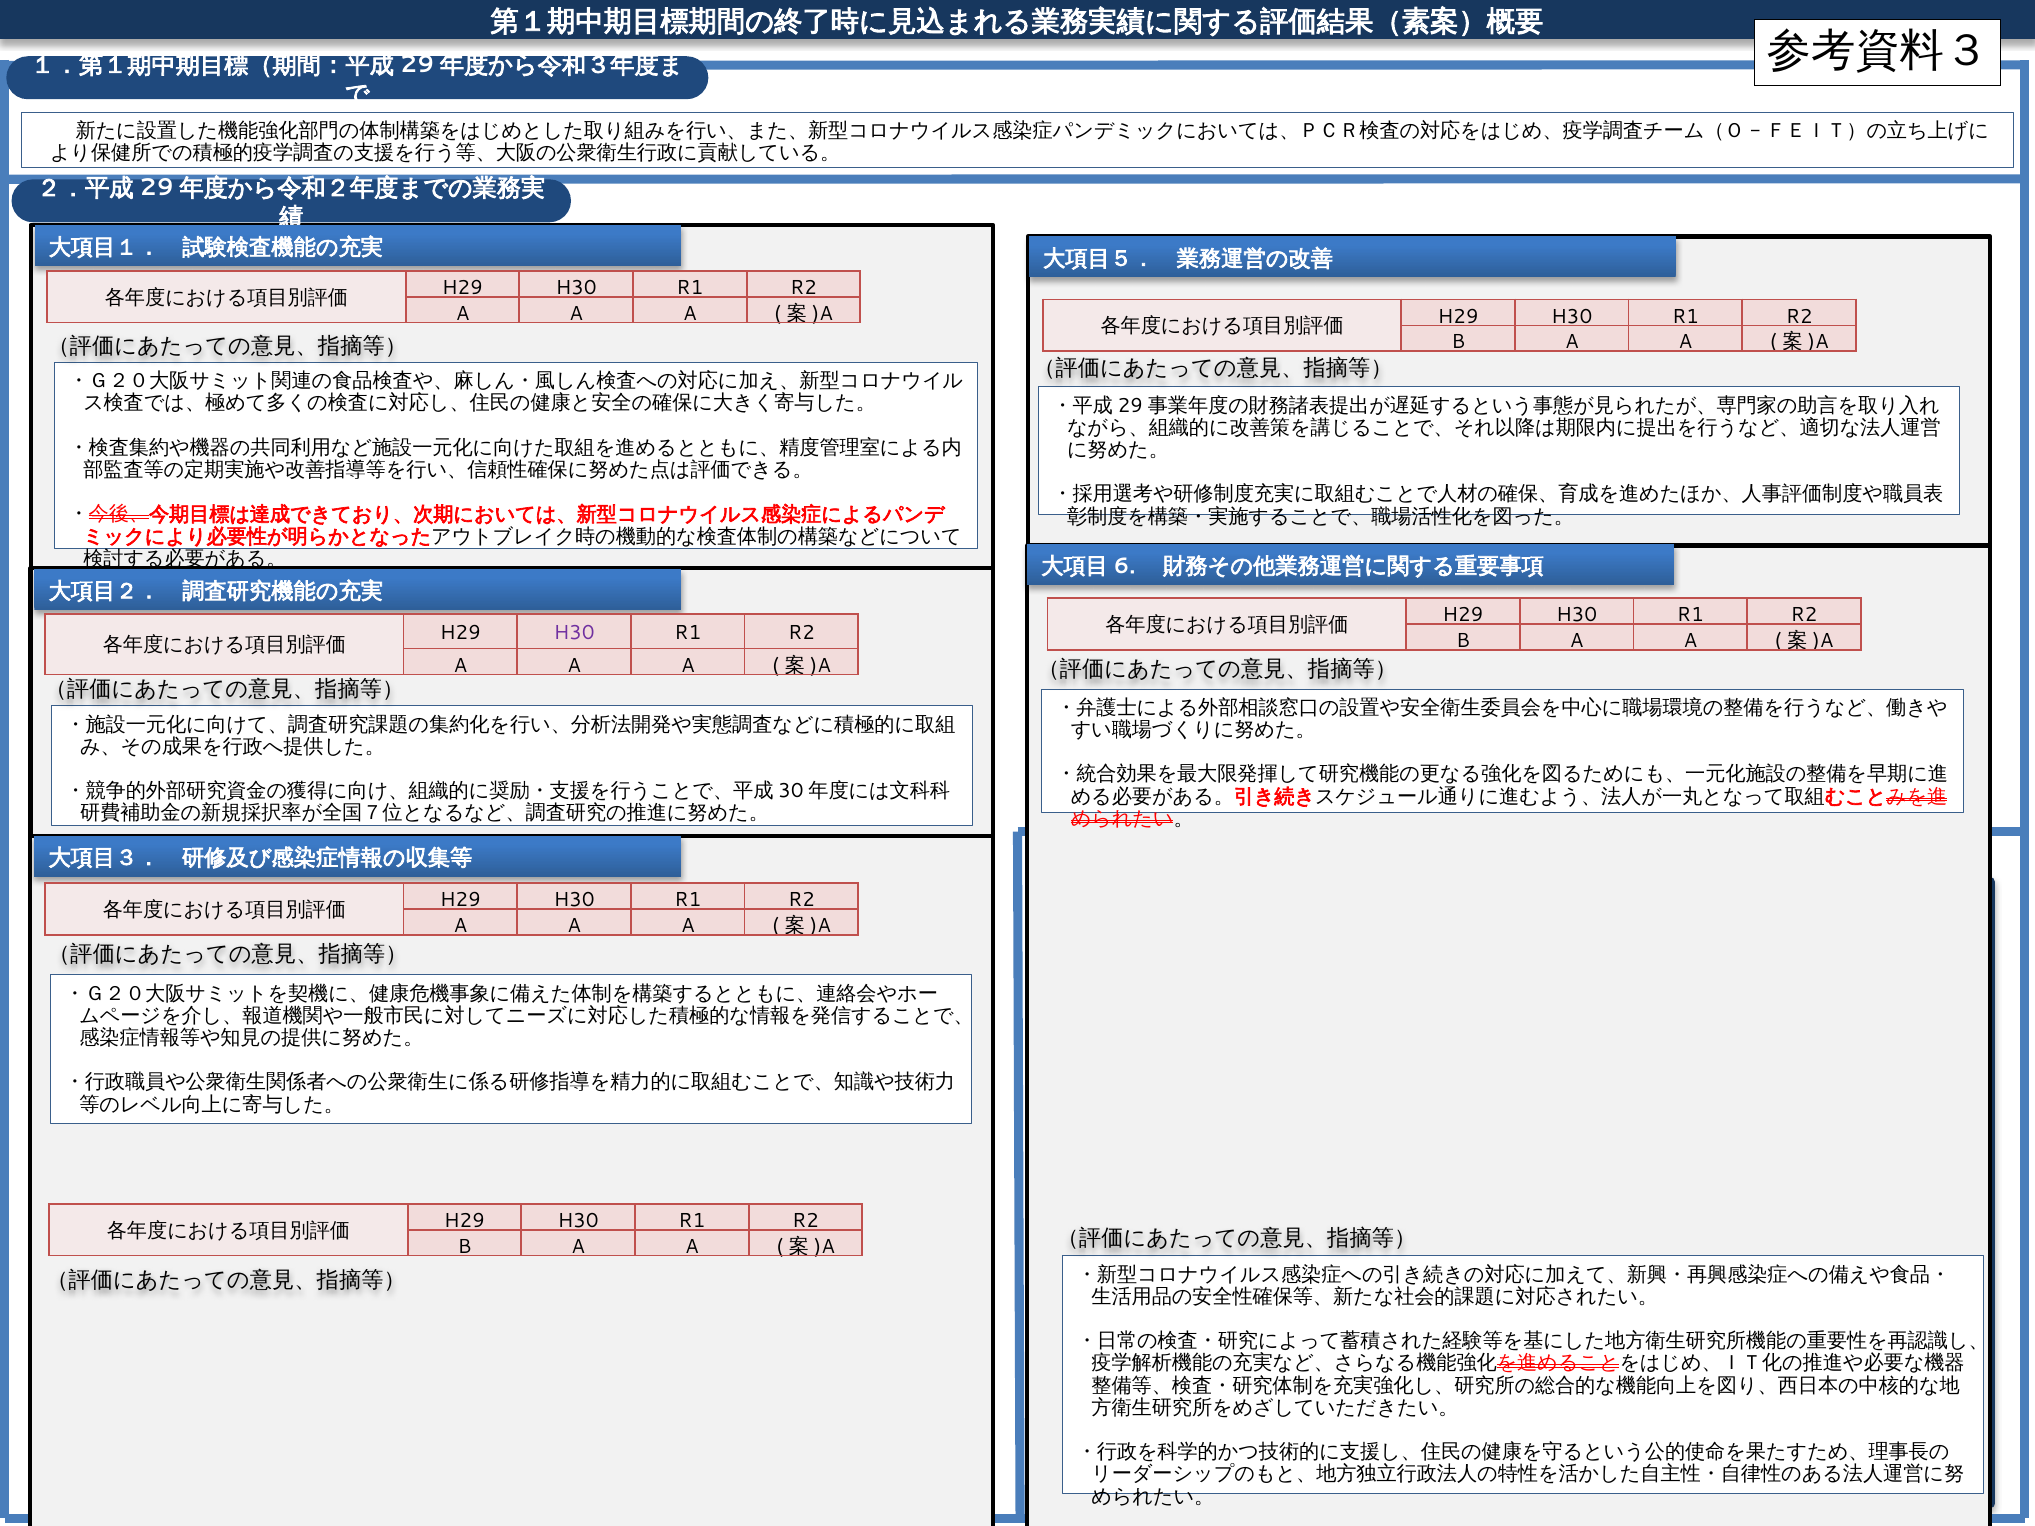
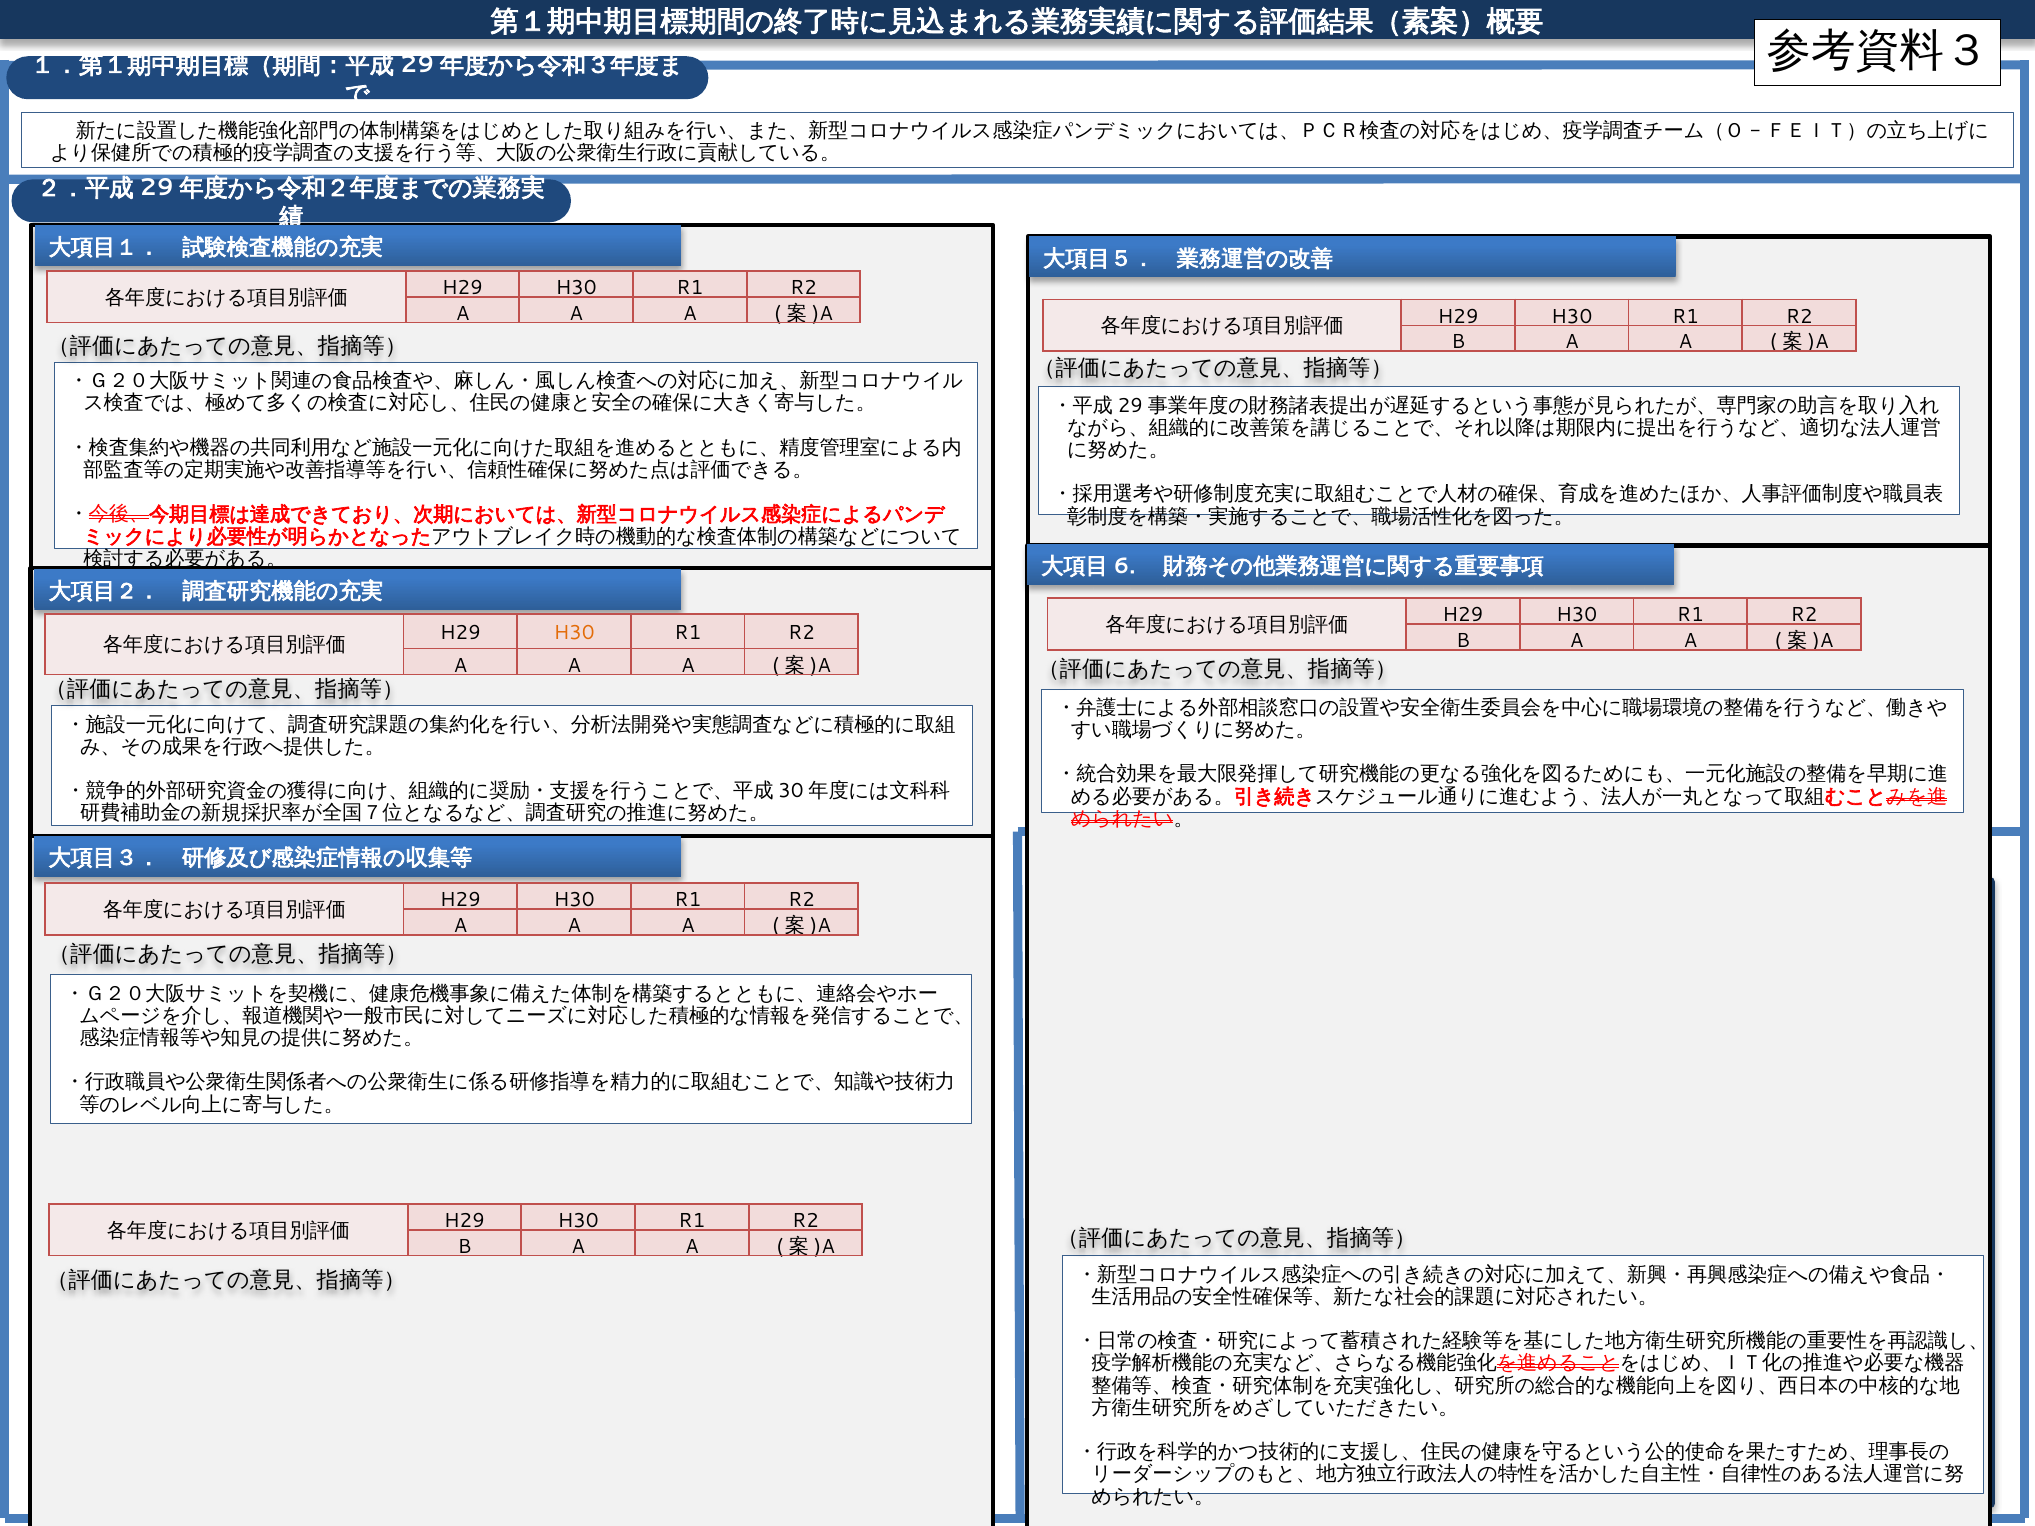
H30 at (574, 633) colour: purple -> orange
